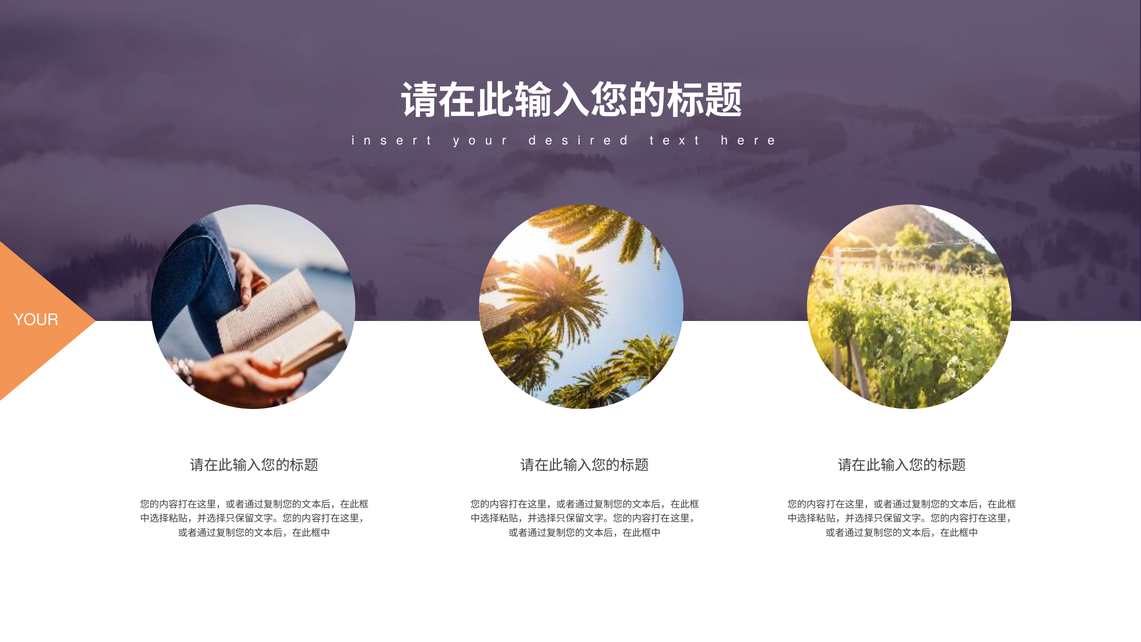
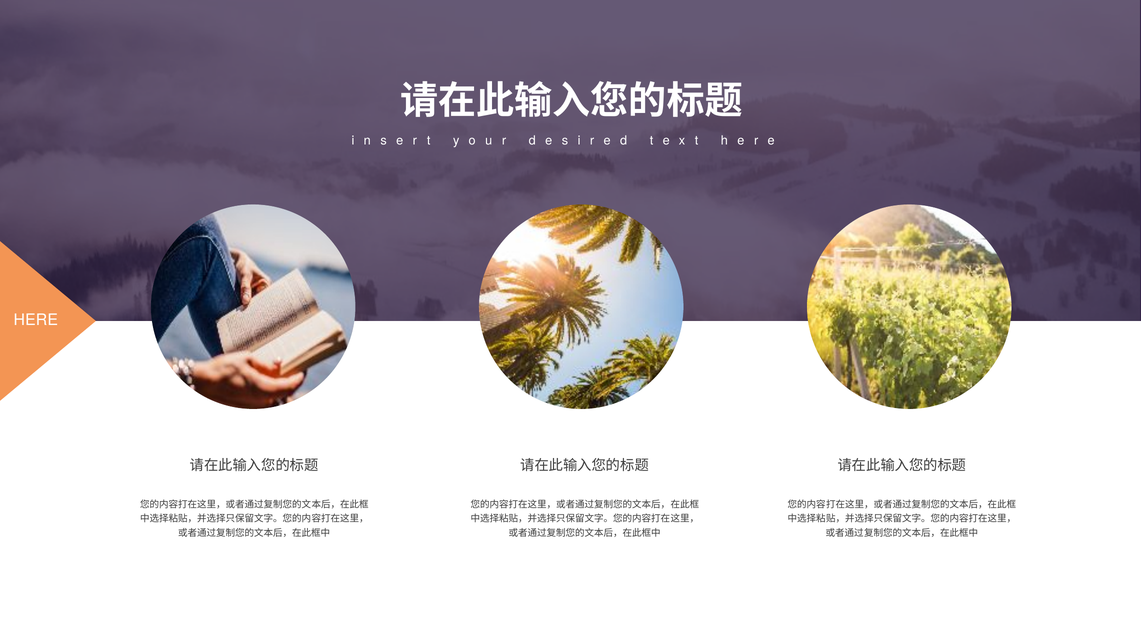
YOUR: YOUR -> HERE
